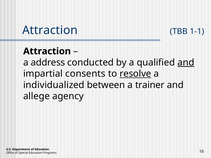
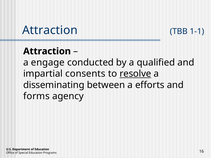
address: address -> engage
and at (186, 63) underline: present -> none
individualized: individualized -> disseminating
trainer: trainer -> efforts
allege: allege -> forms
